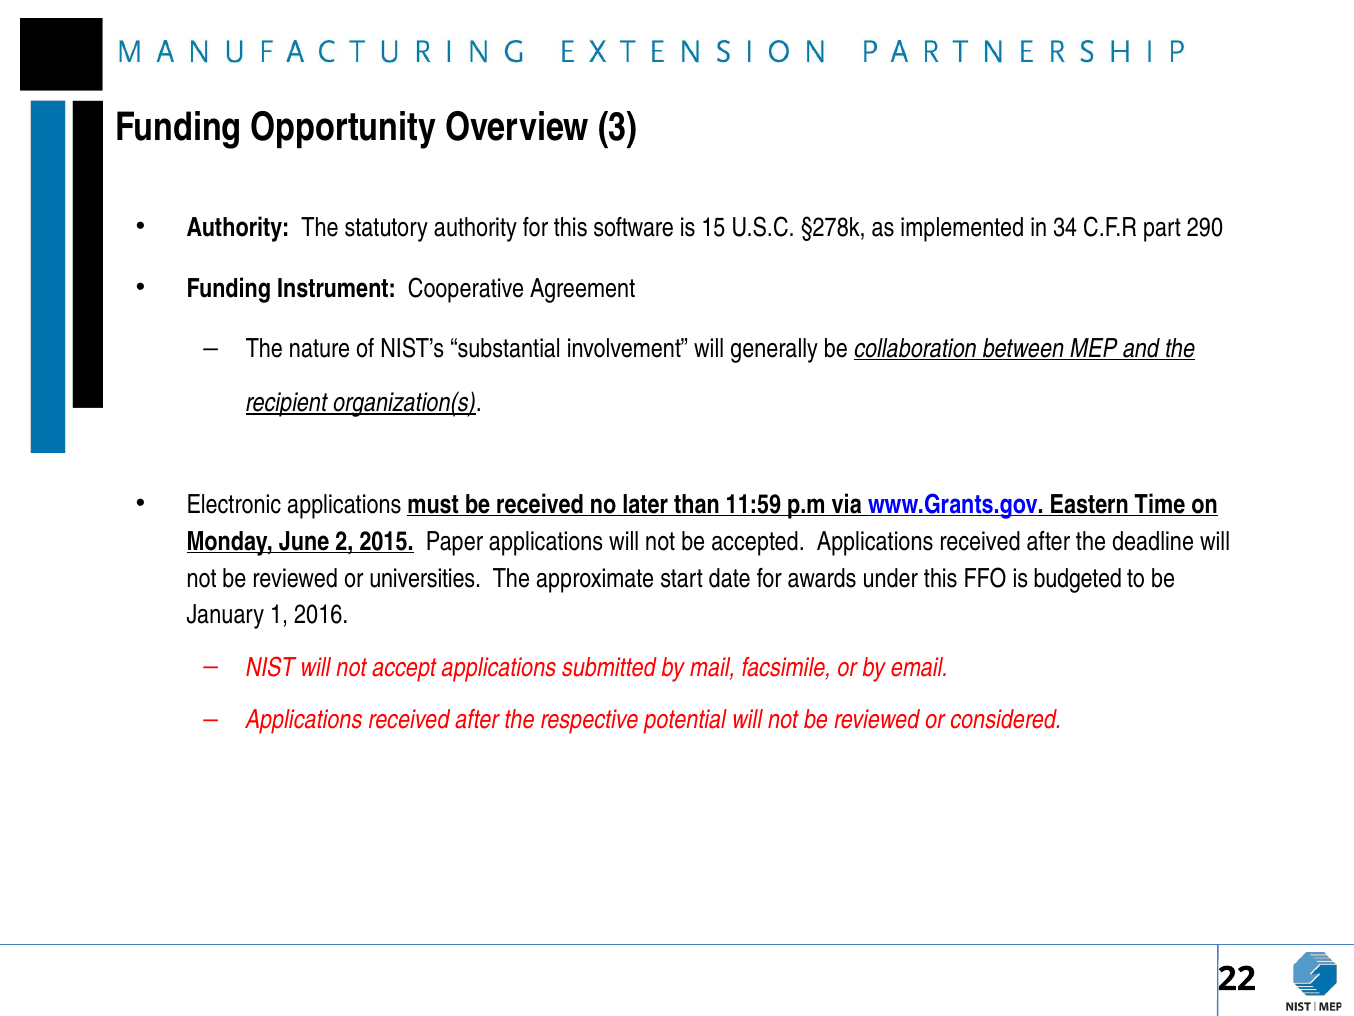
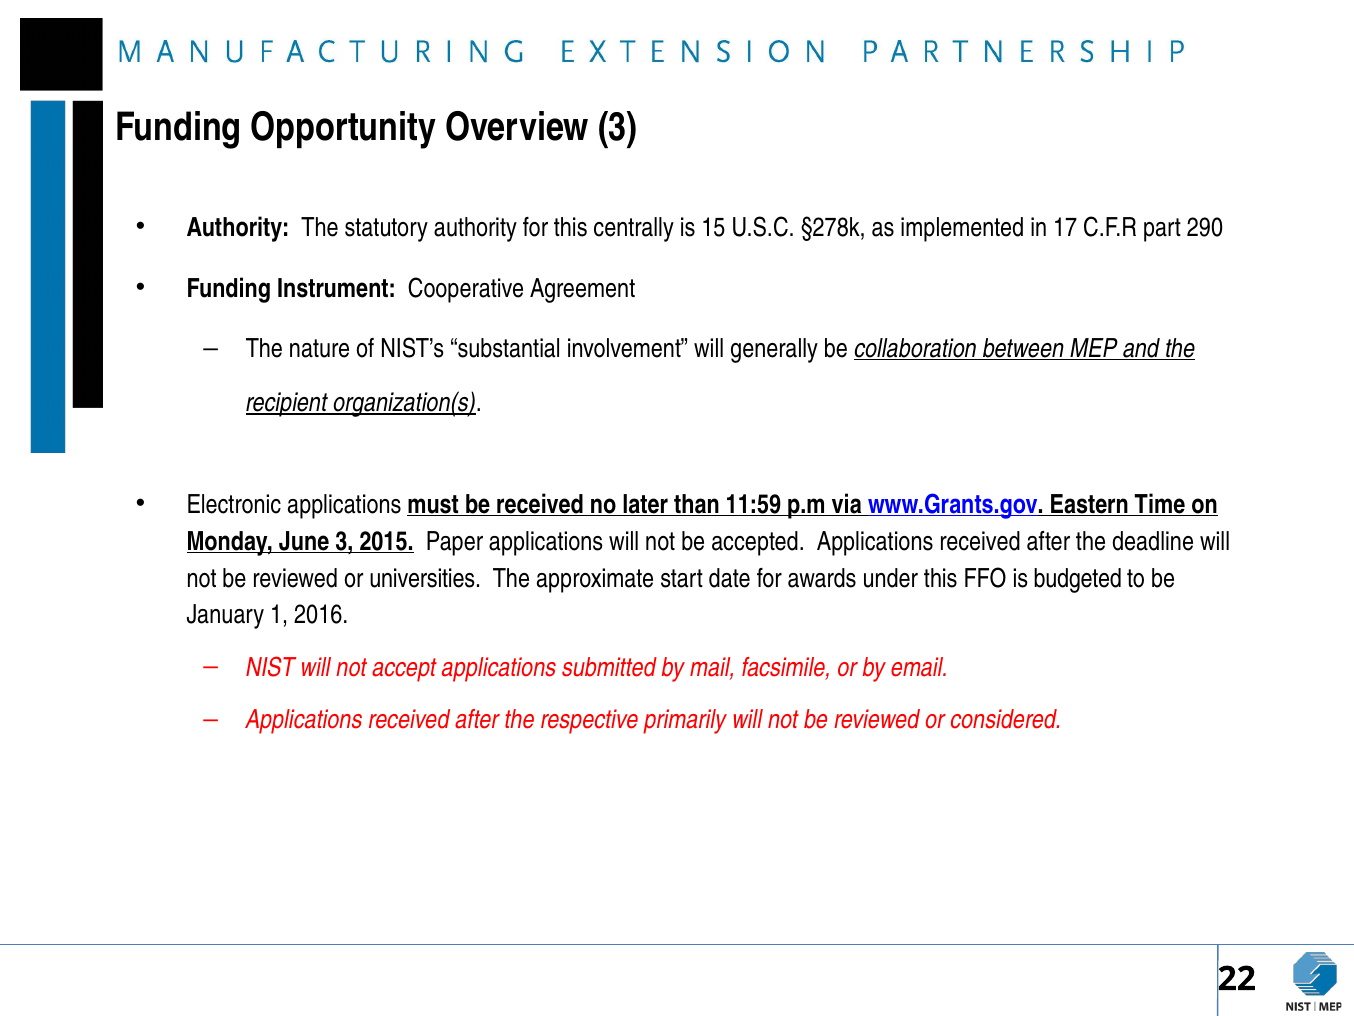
software: software -> centrally
34: 34 -> 17
June 2: 2 -> 3
potential: potential -> primarily
